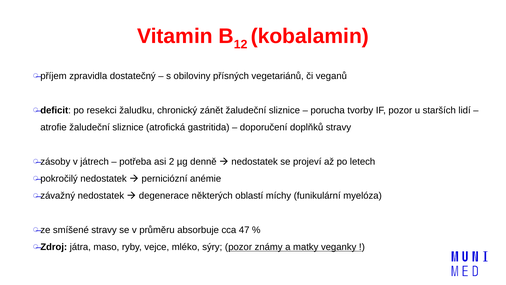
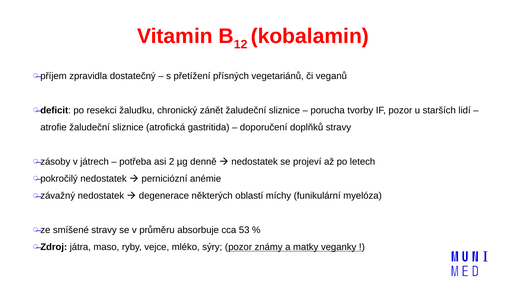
obiloviny: obiloviny -> přetížení
47: 47 -> 53
